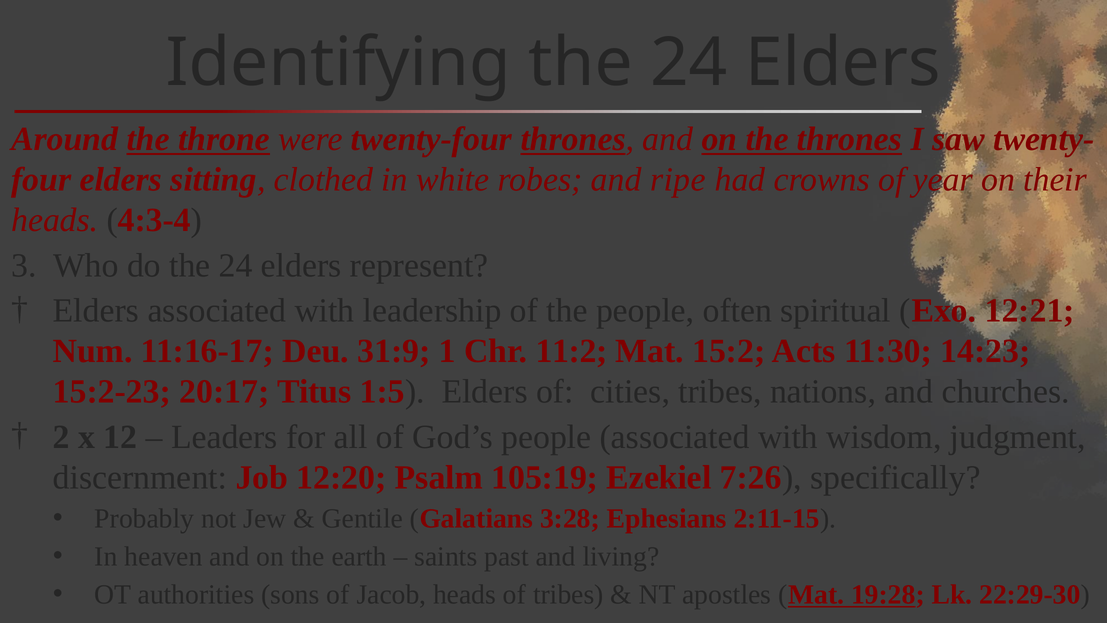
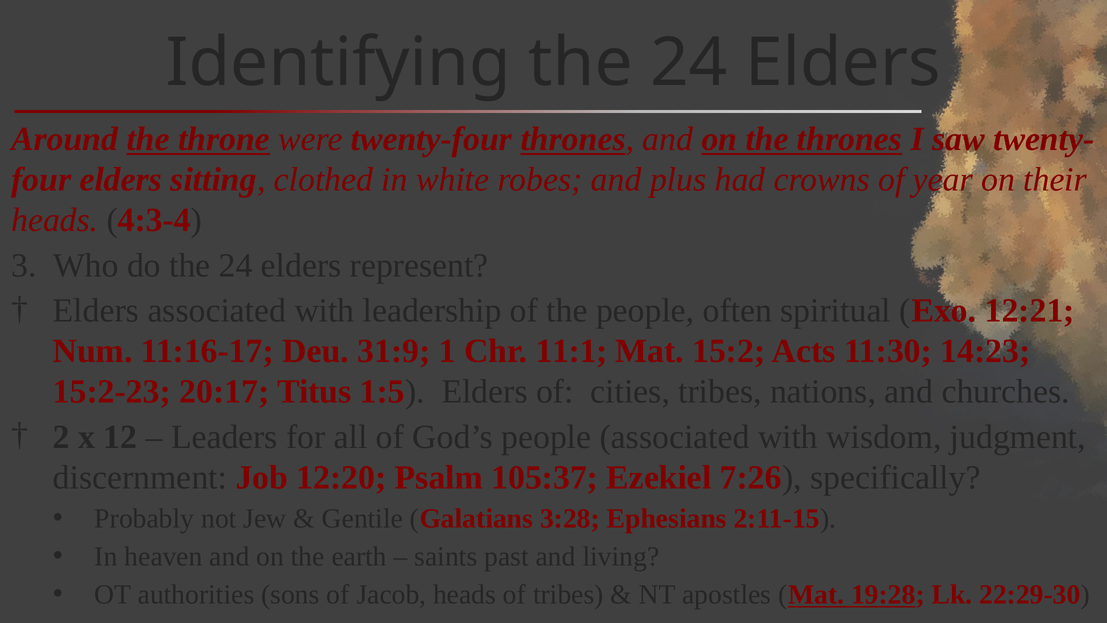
ripe: ripe -> plus
11:2: 11:2 -> 11:1
105:19: 105:19 -> 105:37
